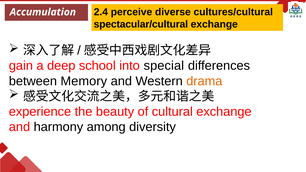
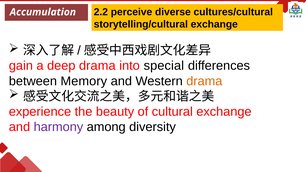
2.4: 2.4 -> 2.2
spectacular/cultural: spectacular/cultural -> storytelling/cultural
deep school: school -> drama
harmony colour: black -> purple
